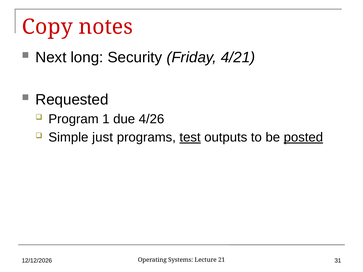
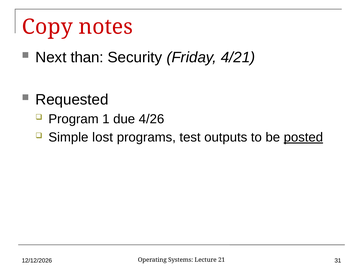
long: long -> than
just: just -> lost
test underline: present -> none
